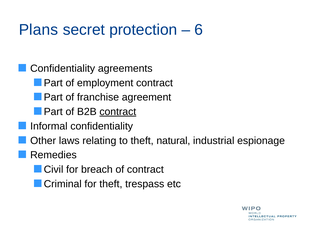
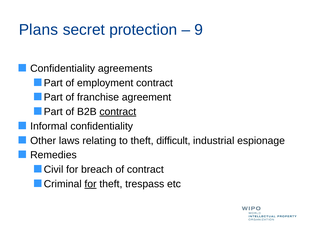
6: 6 -> 9
natural: natural -> difficult
for at (91, 184) underline: none -> present
